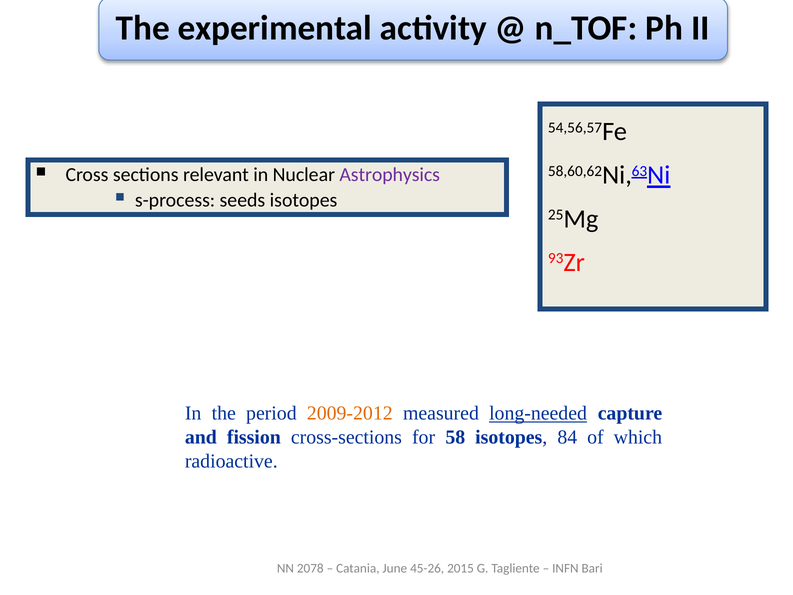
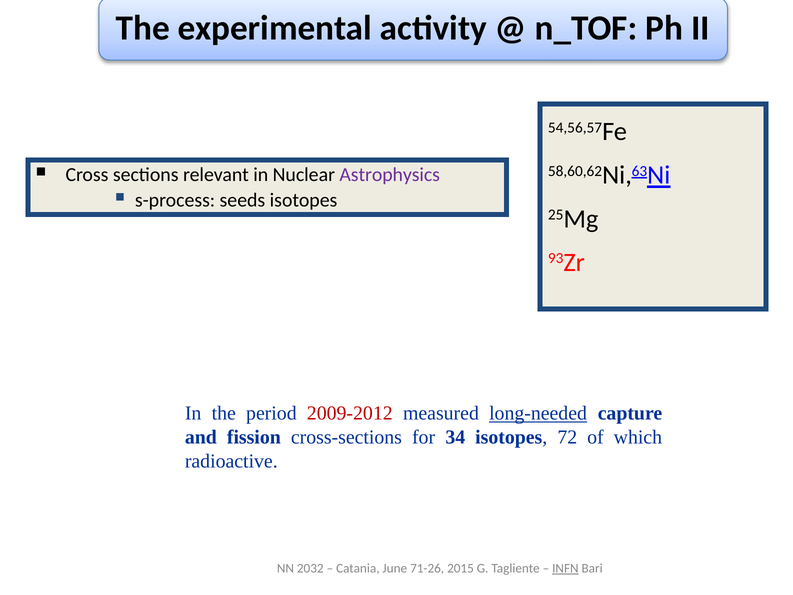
2009-2012 colour: orange -> red
58: 58 -> 34
84: 84 -> 72
2078: 2078 -> 2032
45-26: 45-26 -> 71-26
INFN underline: none -> present
